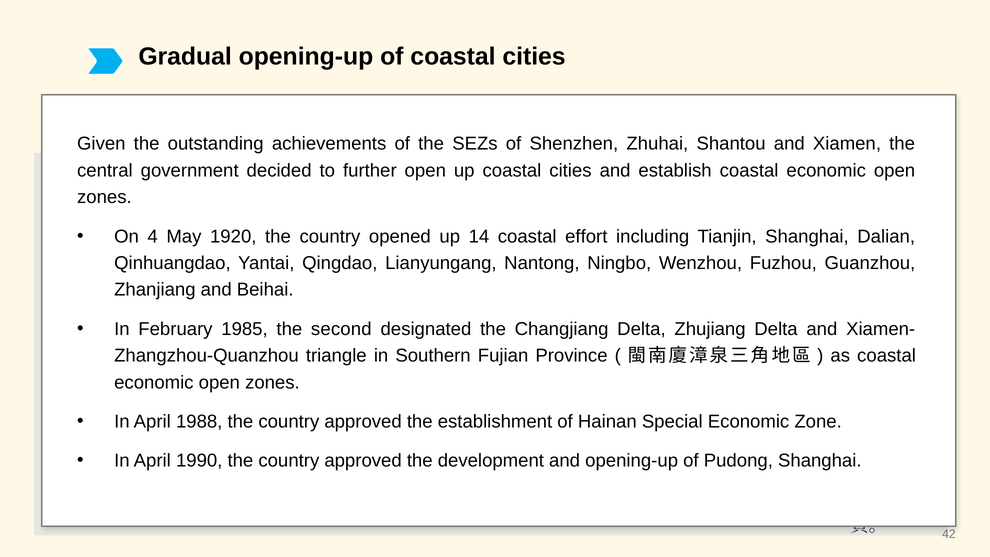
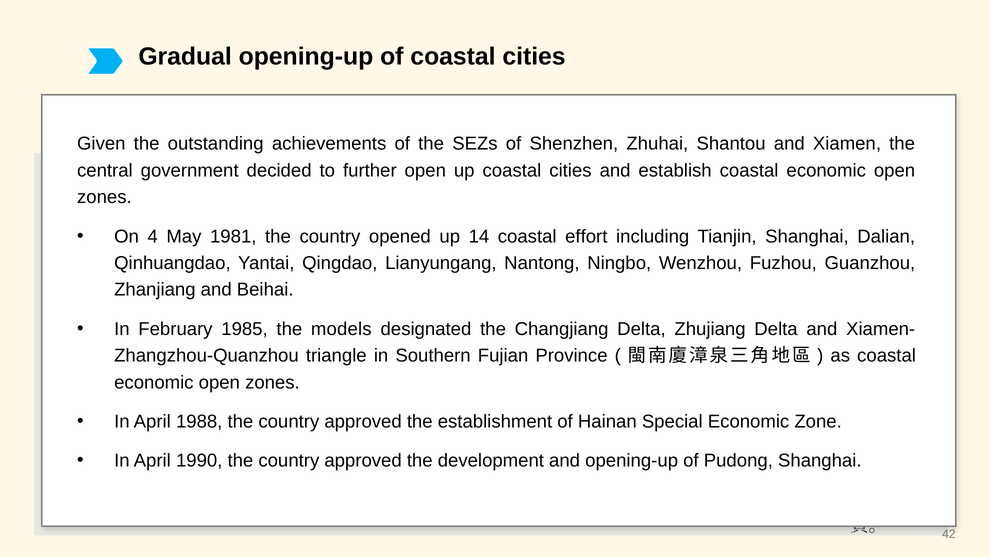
1920: 1920 -> 1981
second: second -> models
